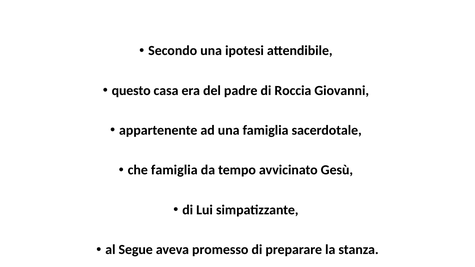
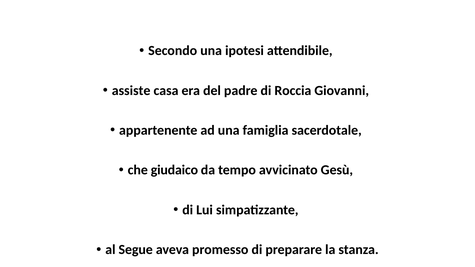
questo: questo -> assiste
che famiglia: famiglia -> giudaico
